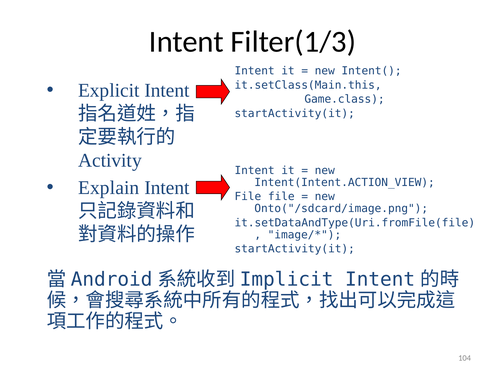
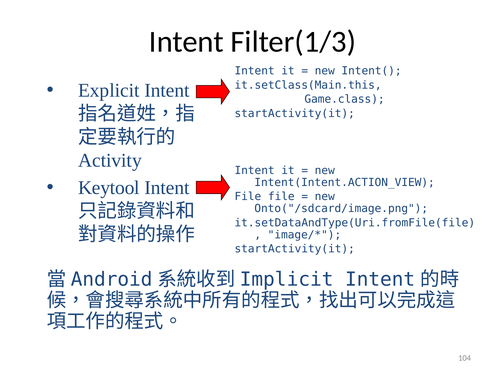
Explain: Explain -> Keytool
